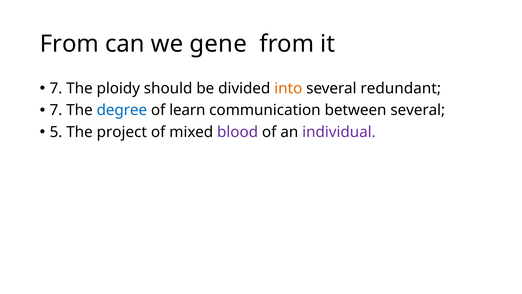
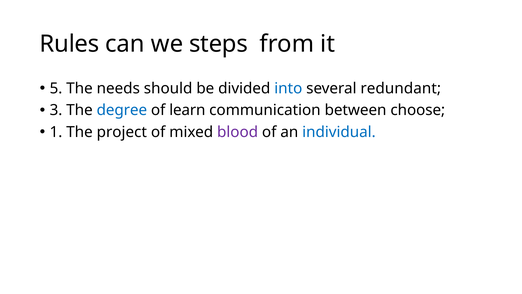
From at (69, 44): From -> Rules
gene: gene -> steps
7 at (56, 88): 7 -> 5
ploidy: ploidy -> needs
into colour: orange -> blue
7 at (56, 110): 7 -> 3
between several: several -> choose
5: 5 -> 1
individual colour: purple -> blue
